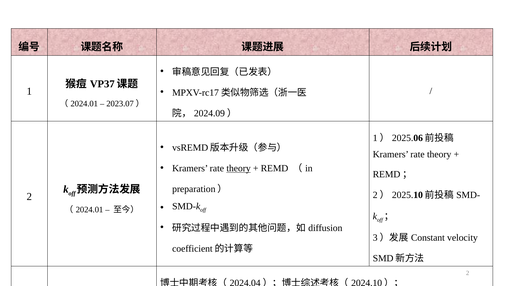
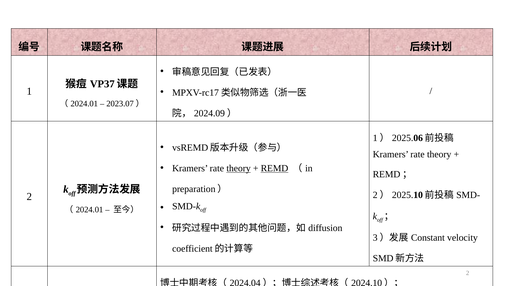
REMD underline: none -> present
